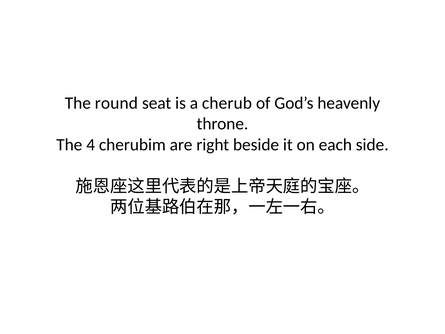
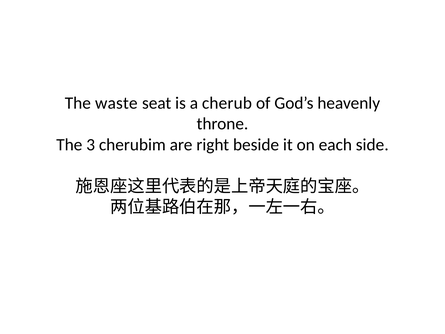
round: round -> waste
4: 4 -> 3
